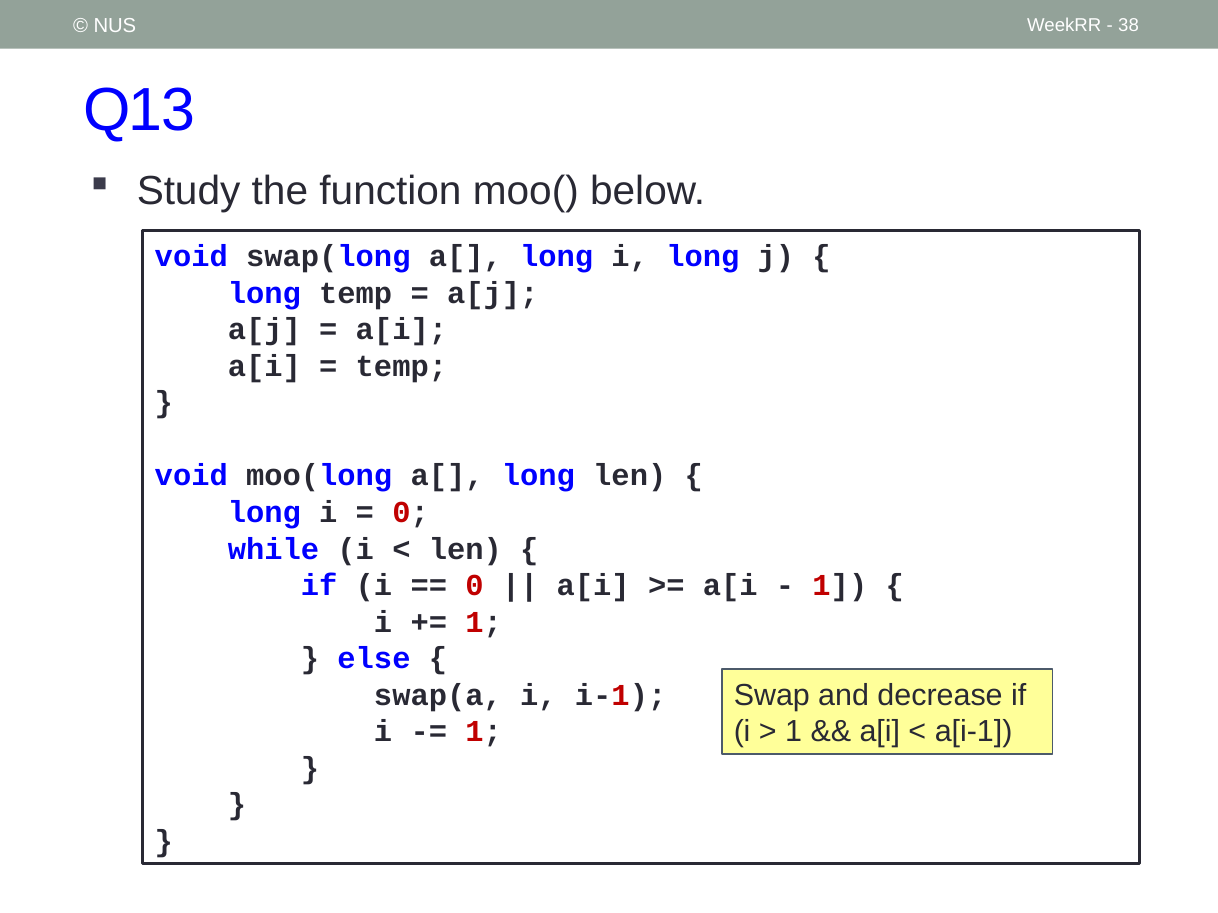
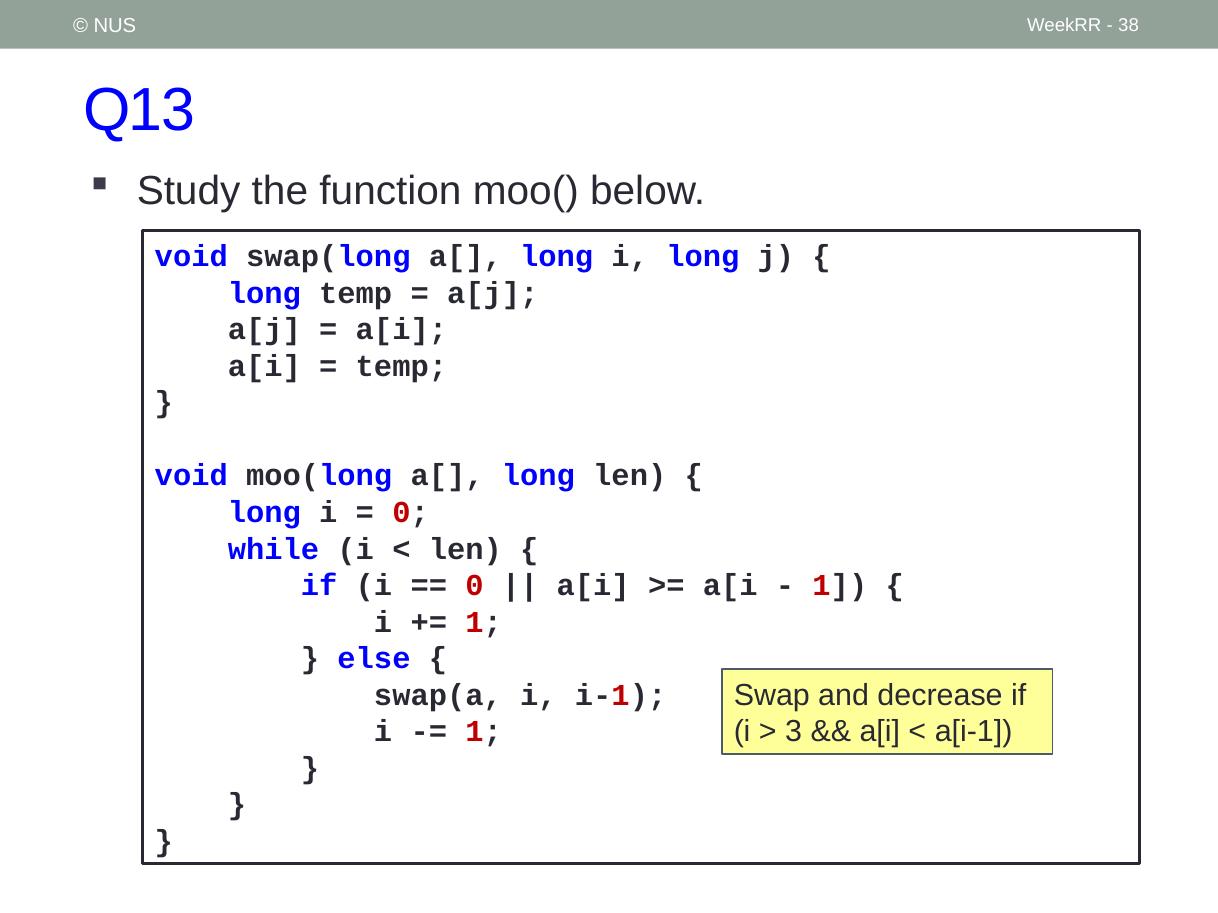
1 at (794, 732): 1 -> 3
